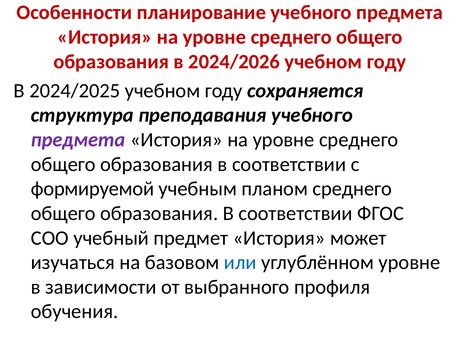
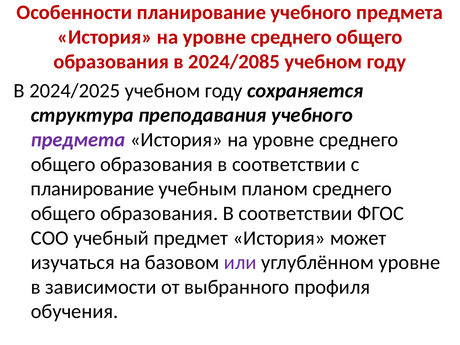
2024/2026: 2024/2026 -> 2024/2085
формируемой at (92, 189): формируемой -> планирование
или colour: blue -> purple
